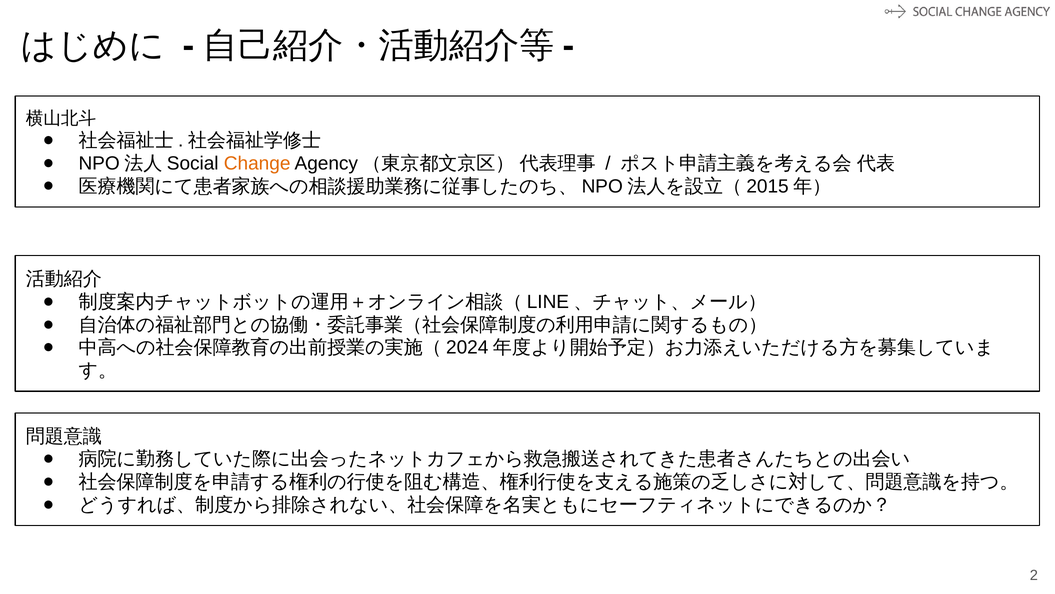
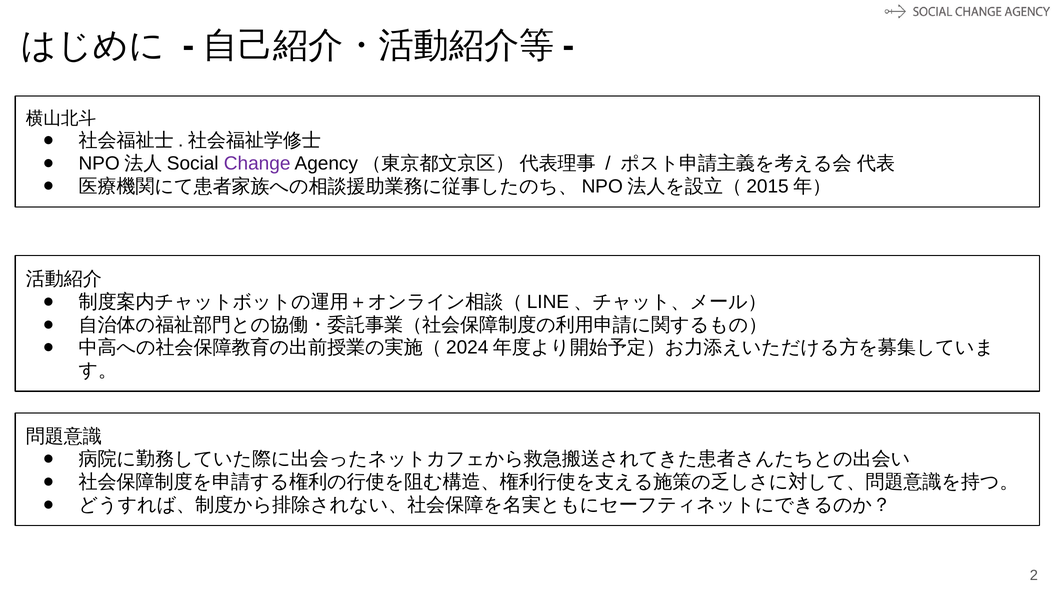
Change colour: orange -> purple
